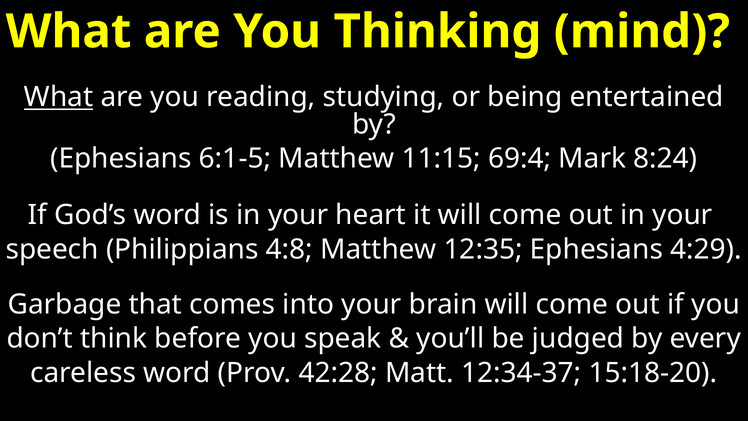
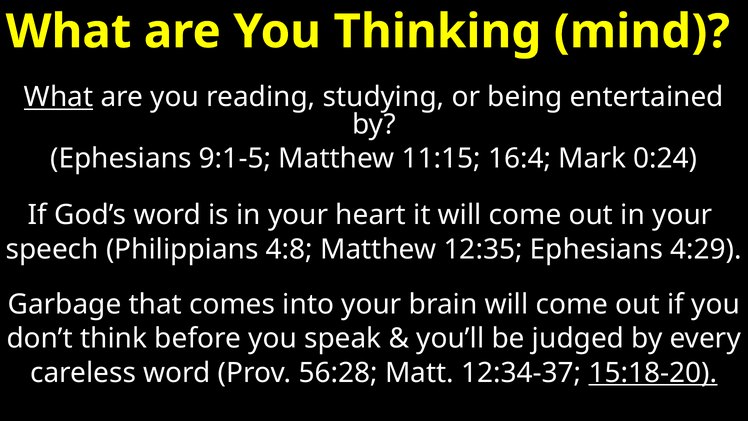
6:1-5: 6:1-5 -> 9:1-5
69:4: 69:4 -> 16:4
8:24: 8:24 -> 0:24
42:28: 42:28 -> 56:28
15:18-20 underline: none -> present
